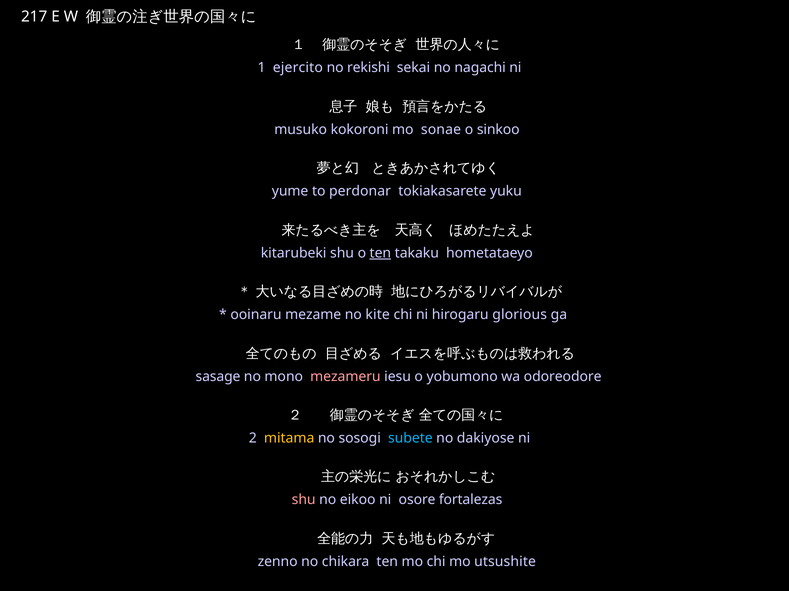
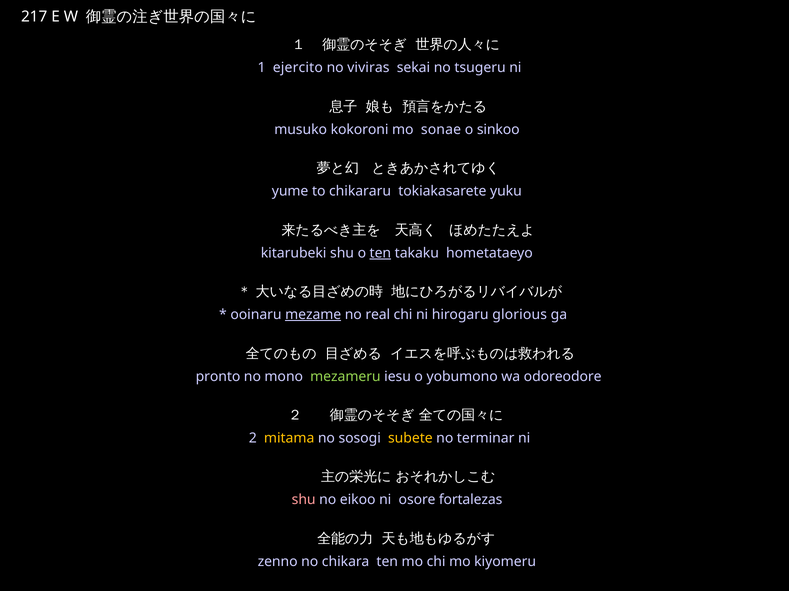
rekishi: rekishi -> viviras
nagachi: nagachi -> tsugeru
perdonar: perdonar -> chikararu
mezame underline: none -> present
kite: kite -> real
sasage: sasage -> pronto
mezameru colour: pink -> light green
subete colour: light blue -> yellow
dakiyose: dakiyose -> terminar
utsushite: utsushite -> kiyomeru
